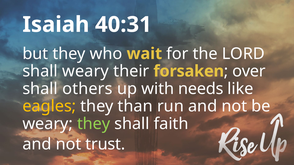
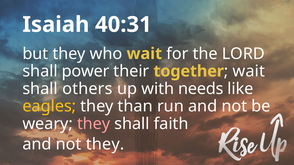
shall weary: weary -> power
forsaken: forsaken -> together
over at (249, 71): over -> wait
they at (94, 124) colour: light green -> pink
not trust: trust -> they
